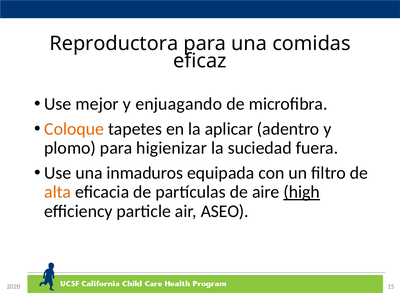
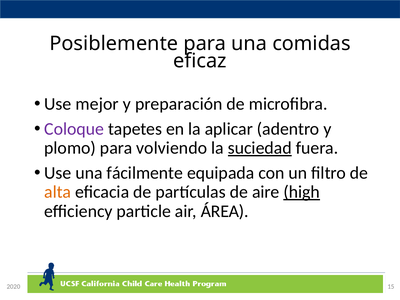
Reproductora: Reproductora -> Posiblemente
enjuagando: enjuagando -> preparación
Coloque colour: orange -> purple
higienizar: higienizar -> volviendo
suciedad underline: none -> present
inmaduros: inmaduros -> fácilmente
ASEO: ASEO -> ÁREA
